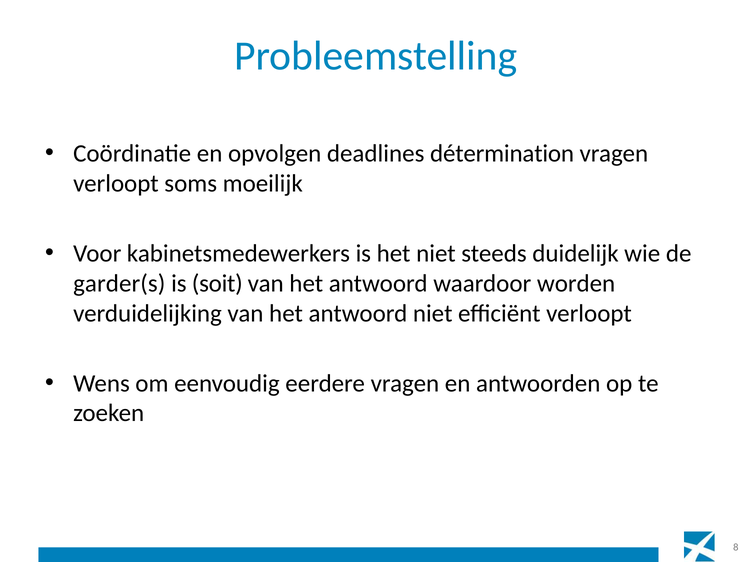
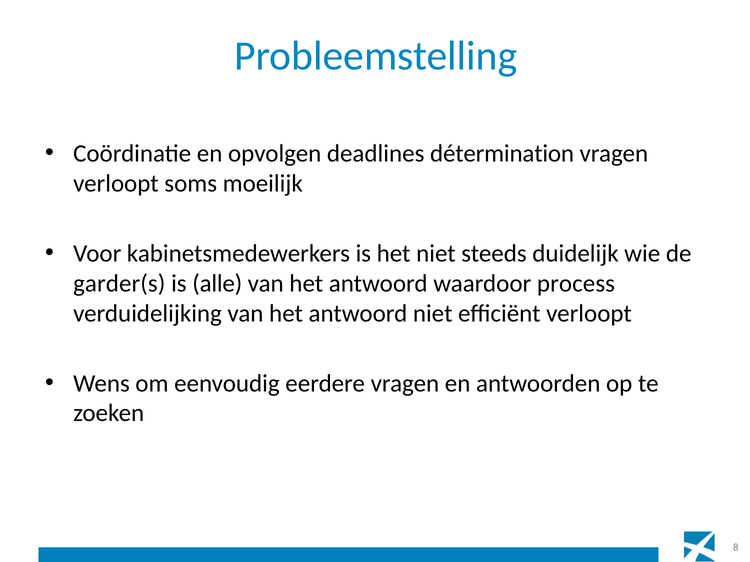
soit: soit -> alle
worden: worden -> process
